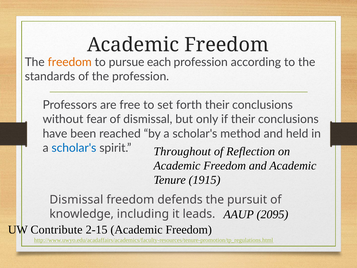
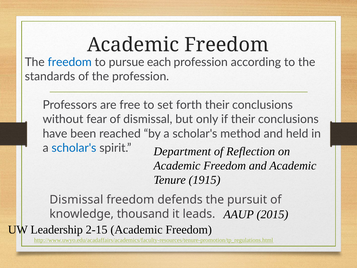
freedom at (70, 62) colour: orange -> blue
Throughout: Throughout -> Department
2095: 2095 -> 2015
including: including -> thousand
Contribute: Contribute -> Leadership
